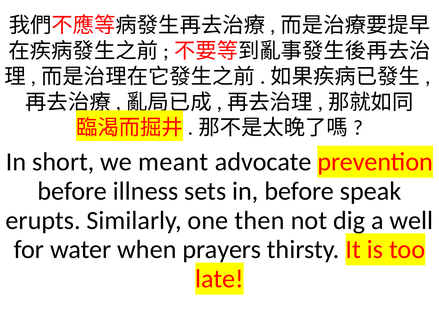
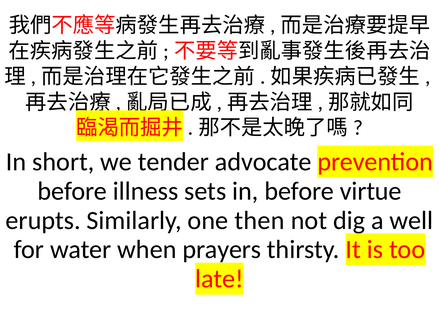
meant: meant -> tender
speak: speak -> virtue
